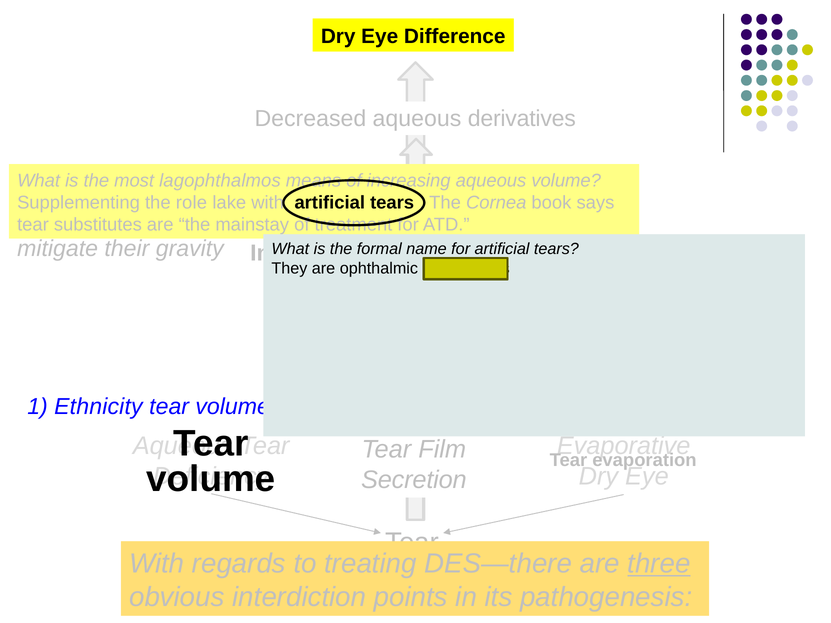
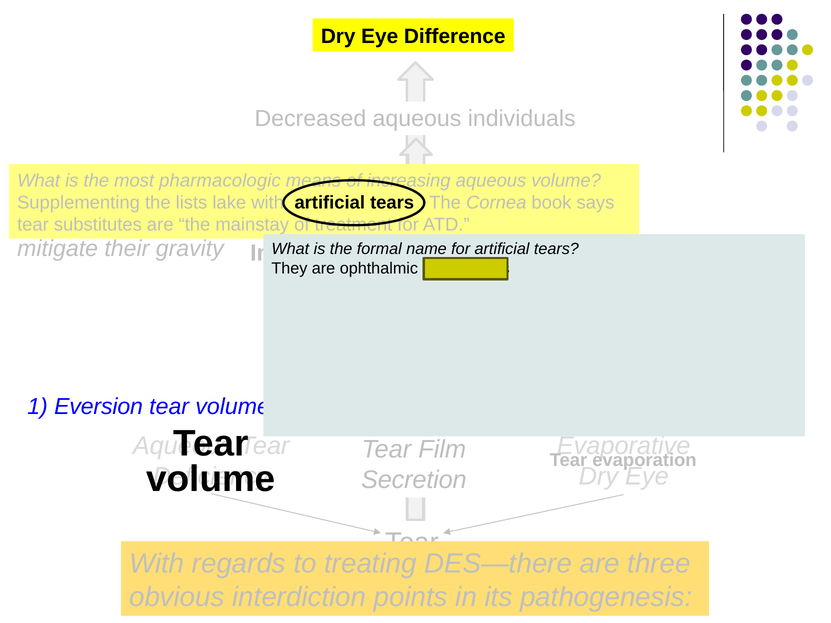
aqueous derivatives: derivatives -> individuals
lagophthalmos: lagophthalmos -> pharmacologic
role: role -> lists
Ethnicity: Ethnicity -> Eversion
three underline: present -> none
